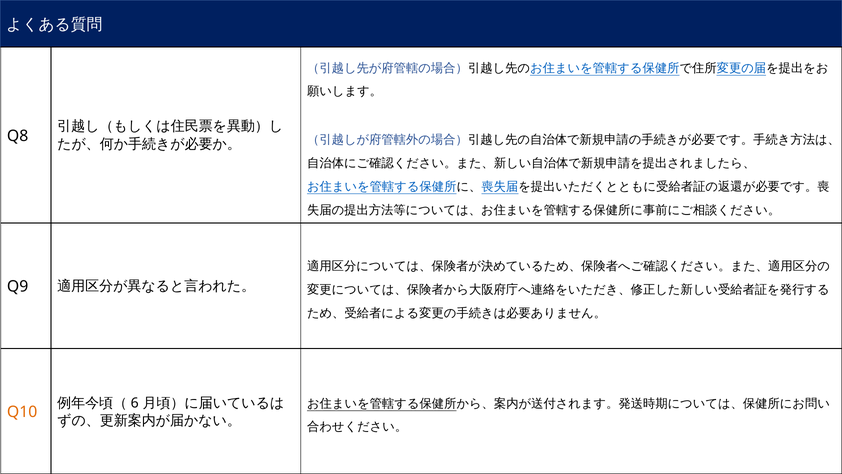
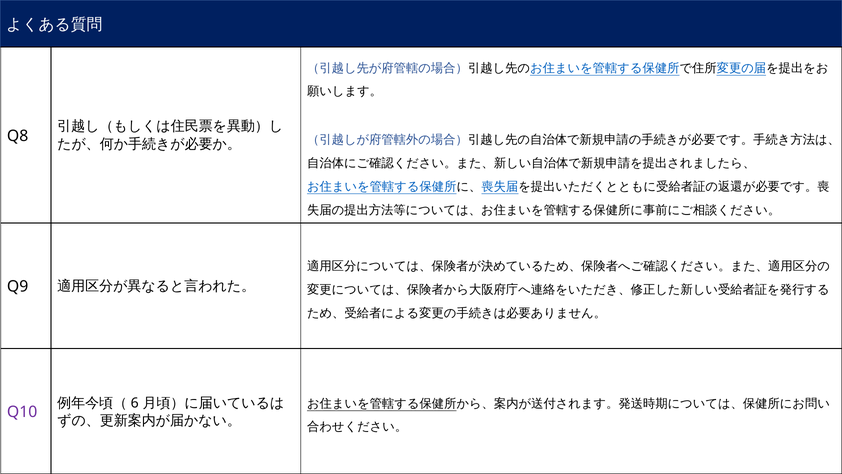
Q10 colour: orange -> purple
